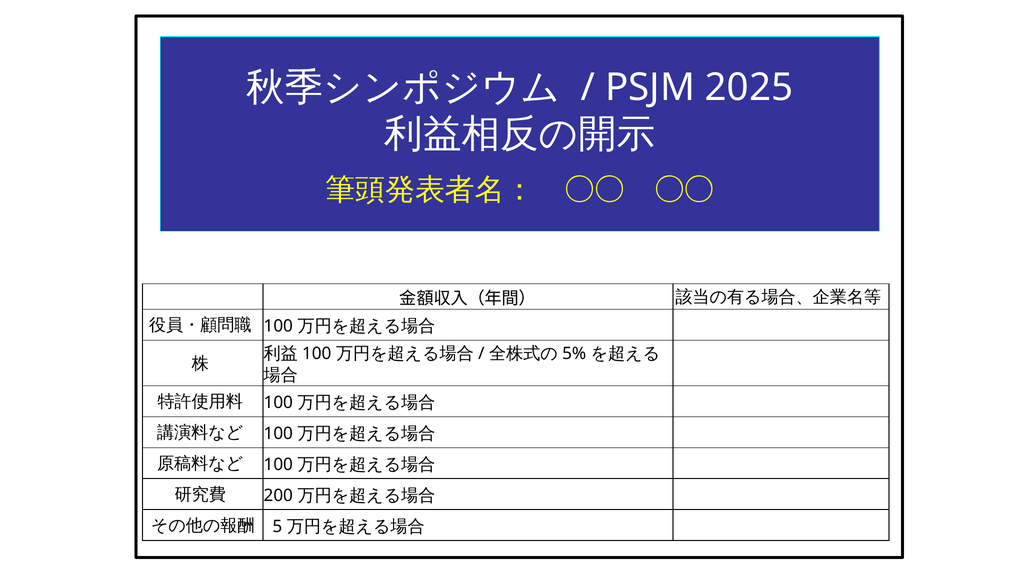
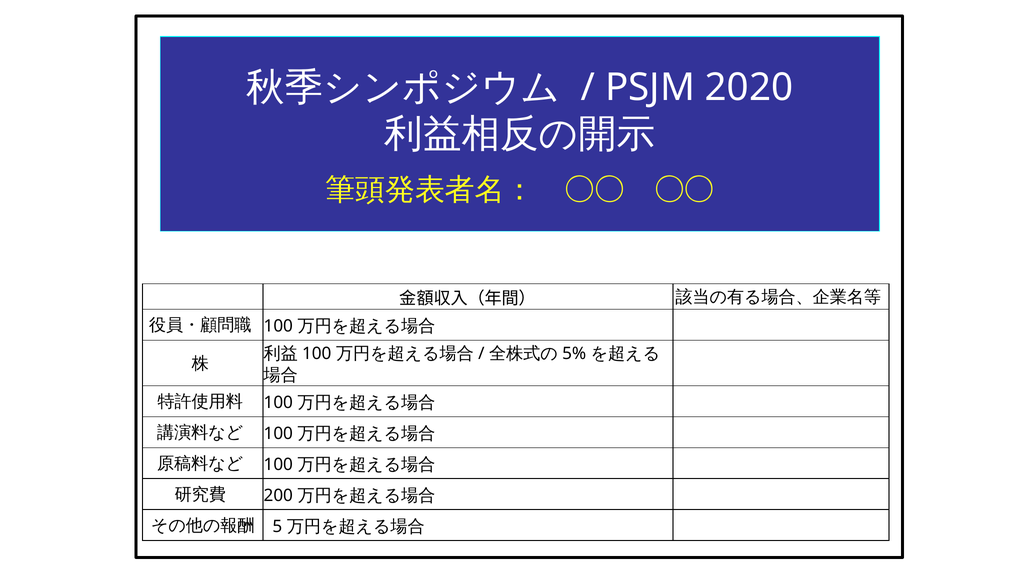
2025: 2025 -> 2020
